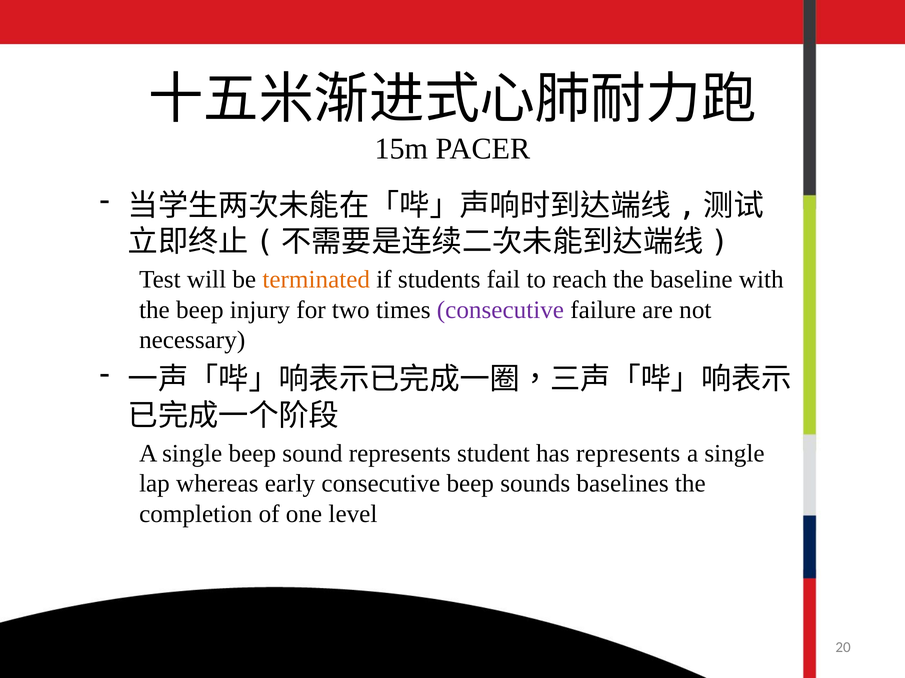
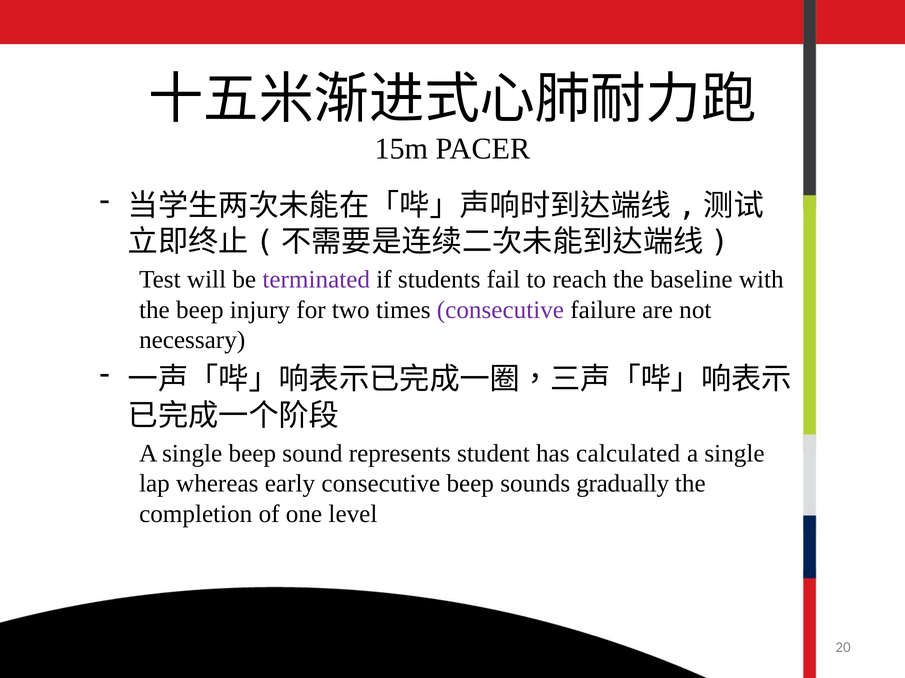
terminated colour: orange -> purple
has represents: represents -> calculated
baselines: baselines -> gradually
